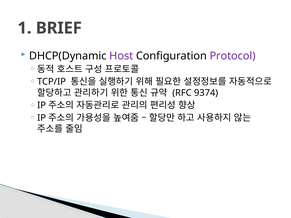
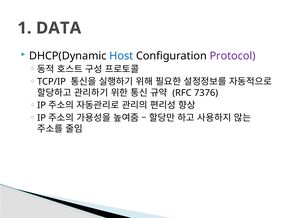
BRIEF: BRIEF -> DATA
Host colour: purple -> blue
9374: 9374 -> 7376
